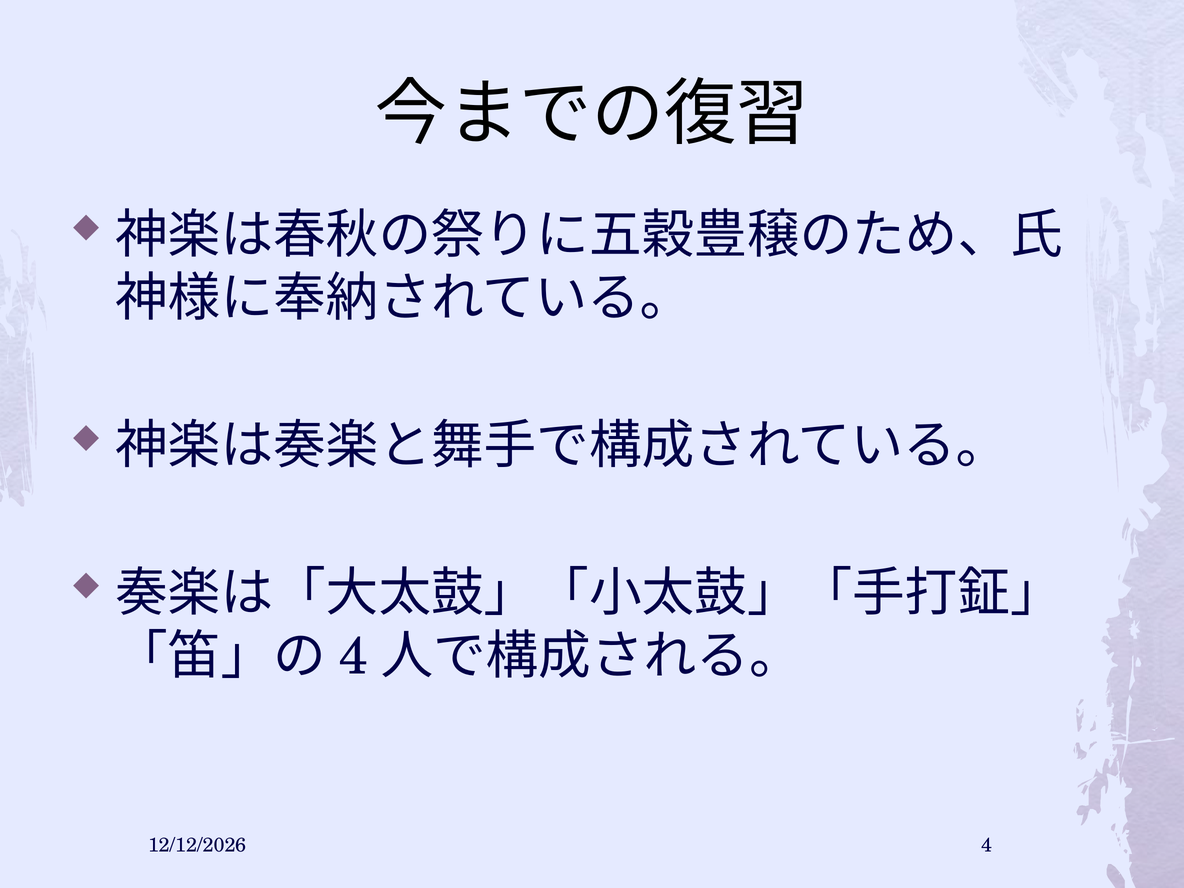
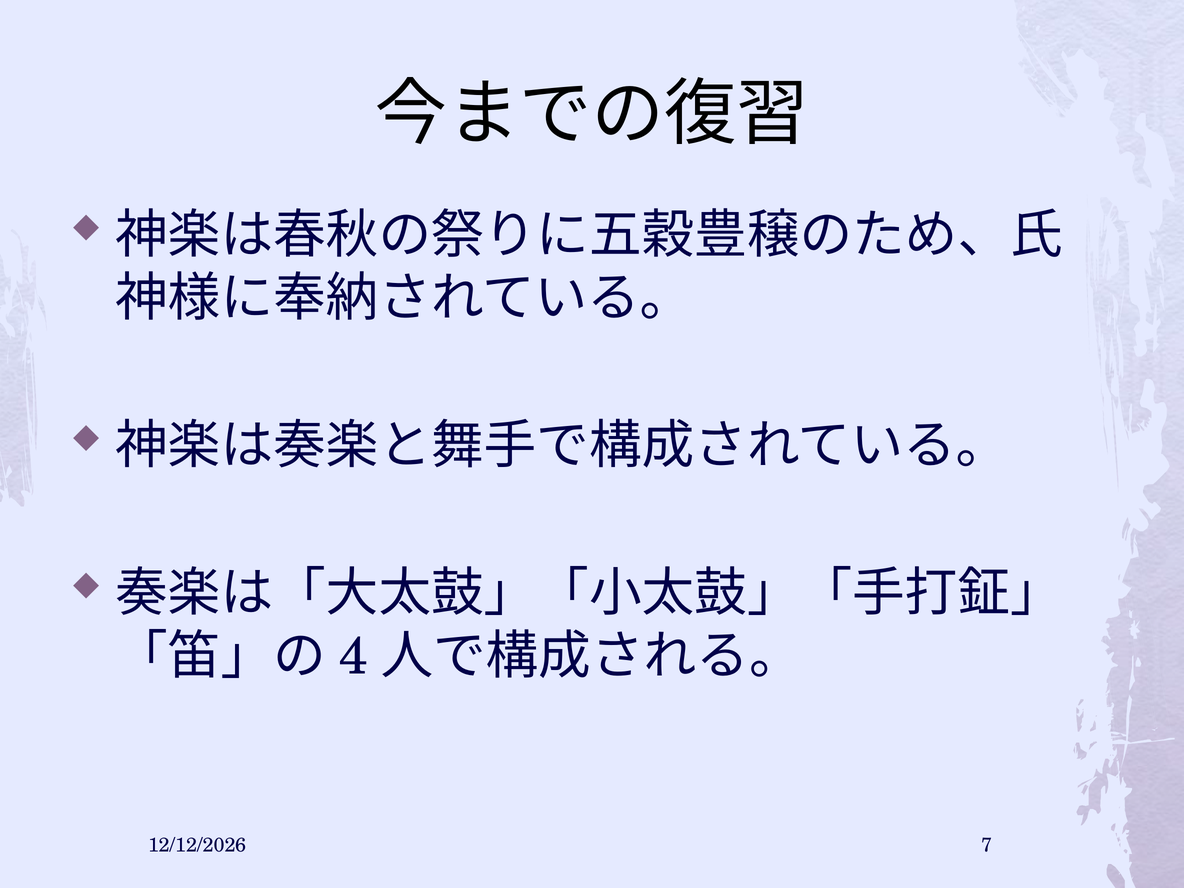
4: 4 -> 7
